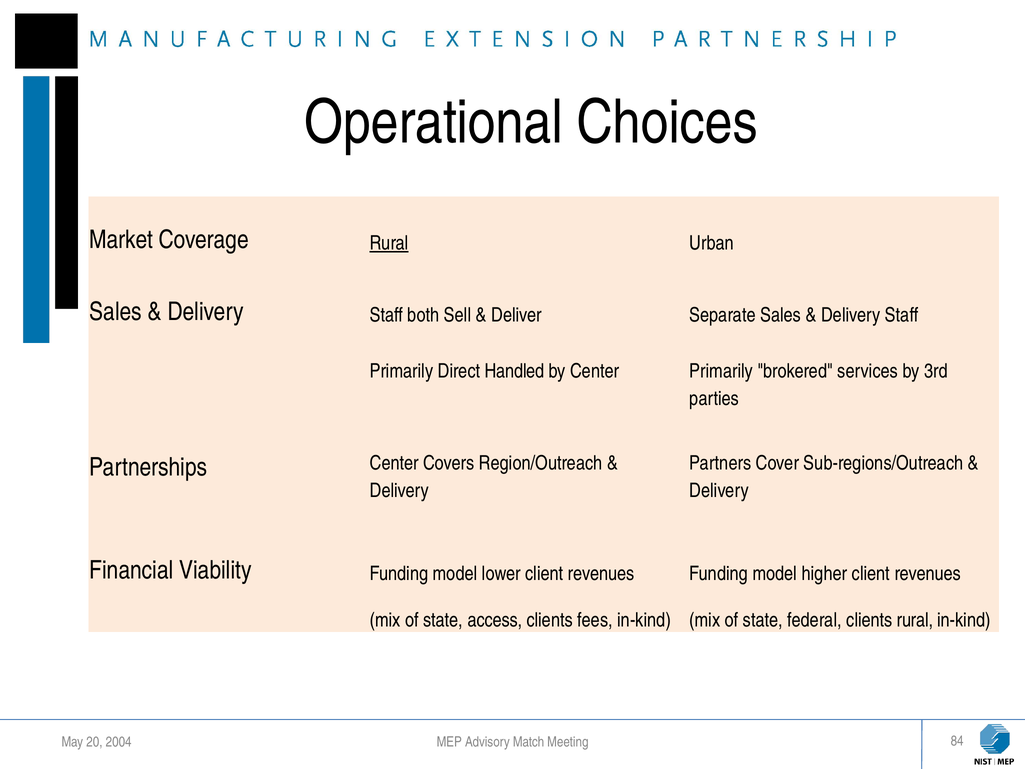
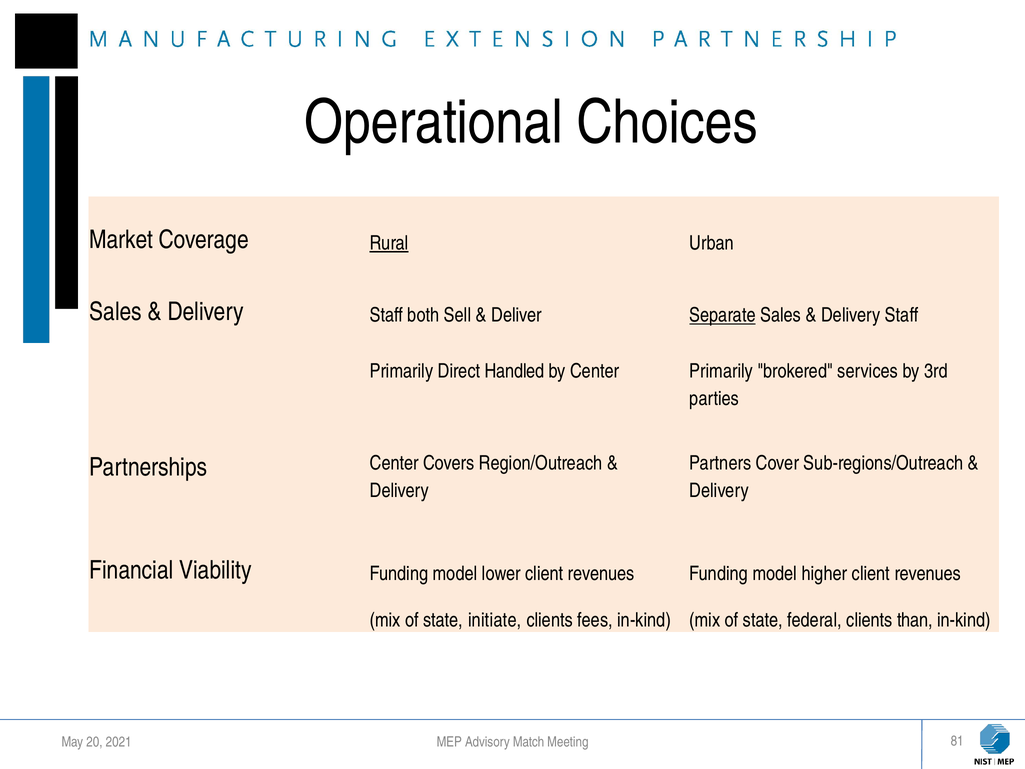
Separate underline: none -> present
access: access -> initiate
clients rural: rural -> than
2004: 2004 -> 2021
84: 84 -> 81
